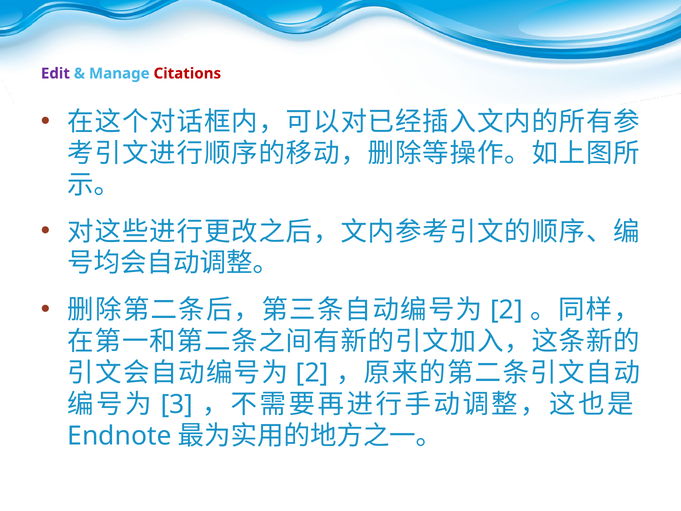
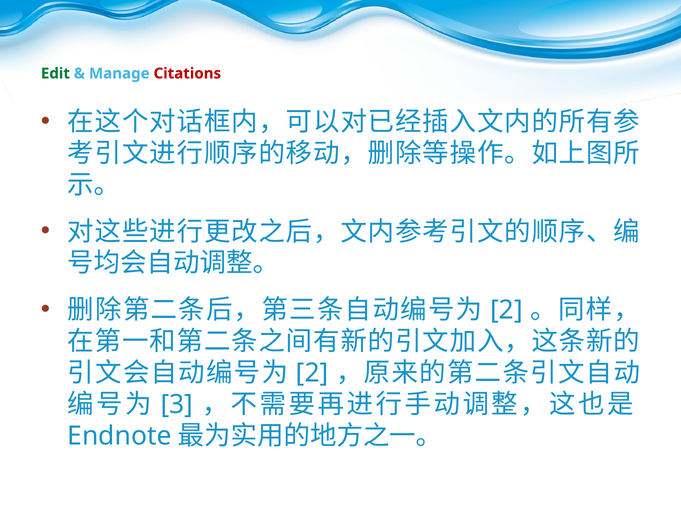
Edit colour: purple -> green
